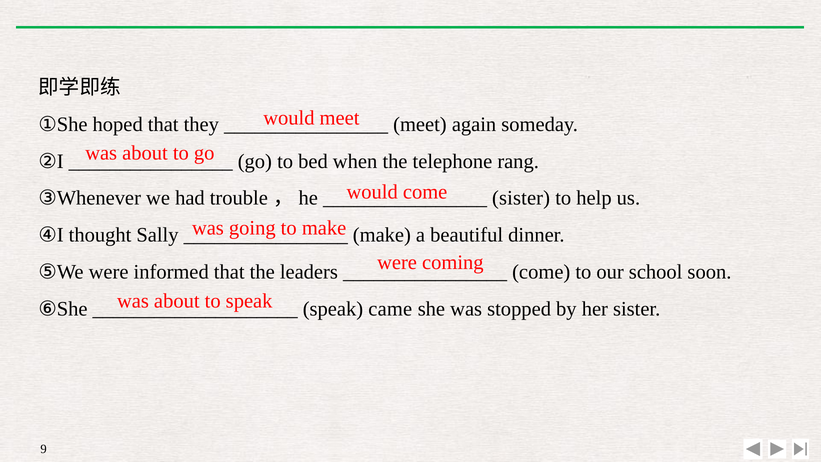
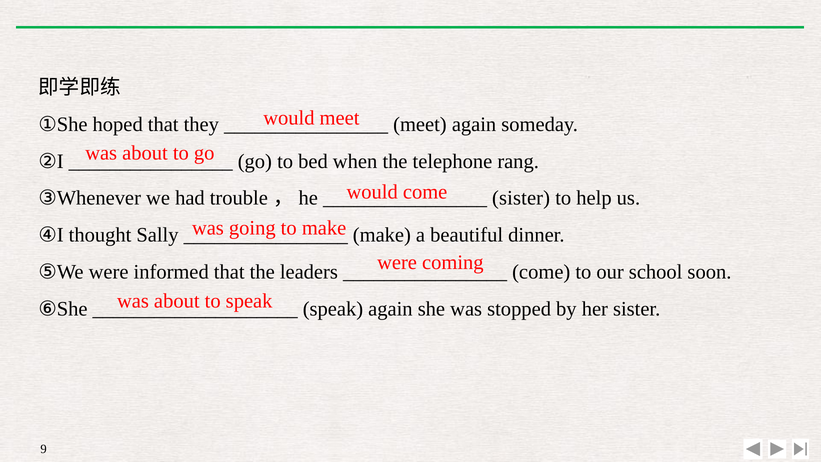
speak came: came -> again
